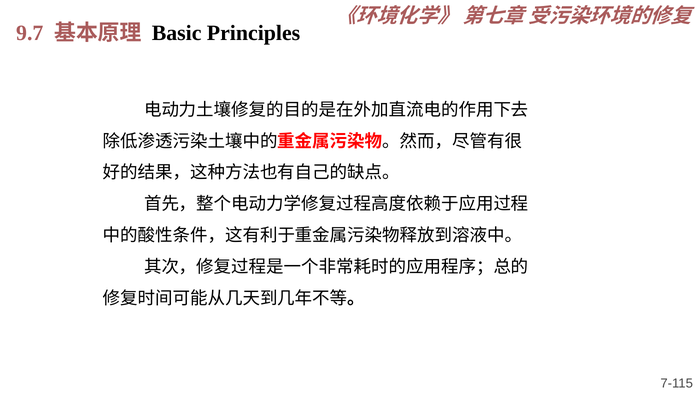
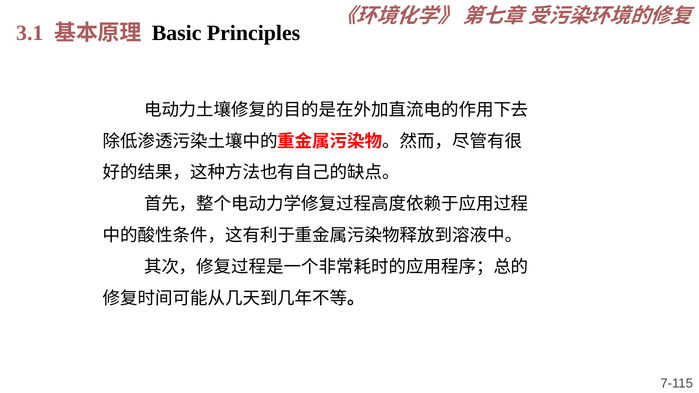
9.7: 9.7 -> 3.1
